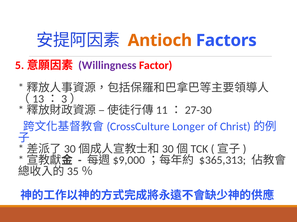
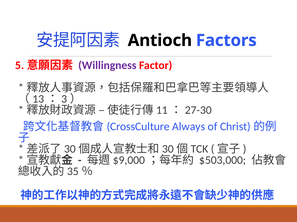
Antioch colour: orange -> black
Longer: Longer -> Always
$365,313: $365,313 -> $503,000
